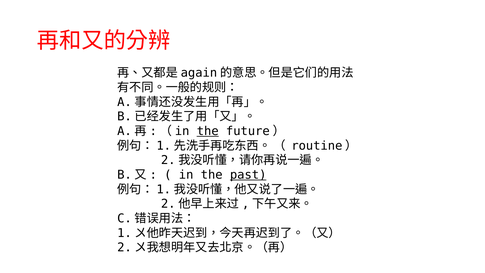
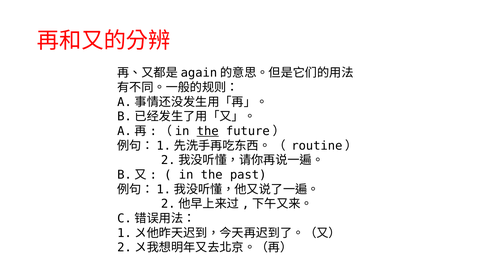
past underline: present -> none
